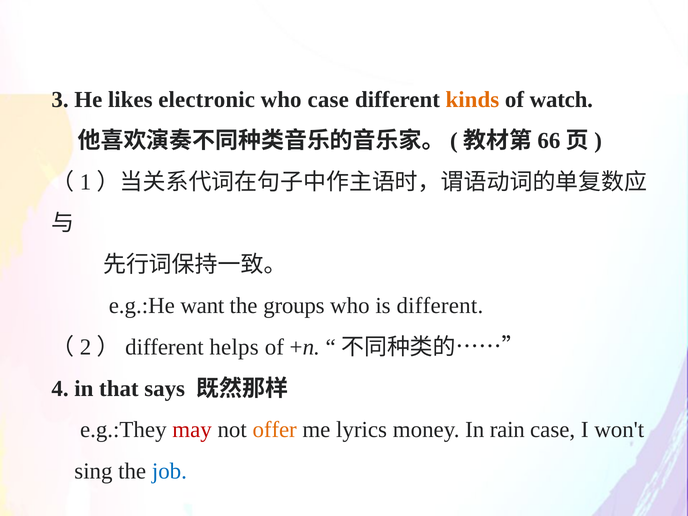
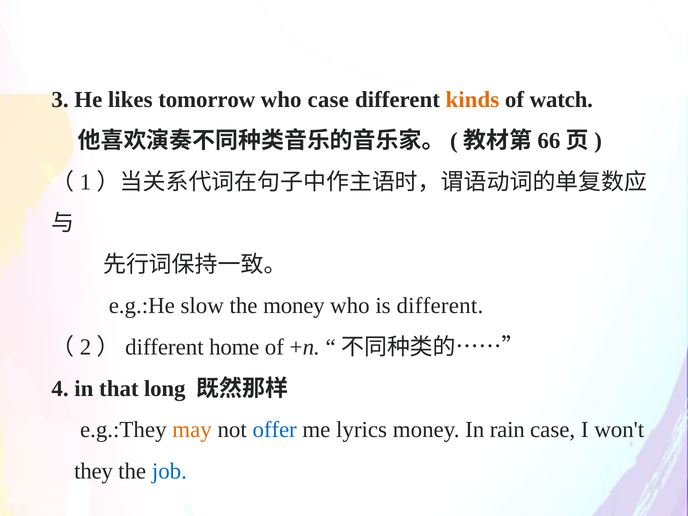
electronic: electronic -> tomorrow
want: want -> slow
the groups: groups -> money
helps: helps -> home
says: says -> long
may colour: red -> orange
offer colour: orange -> blue
sing: sing -> they
